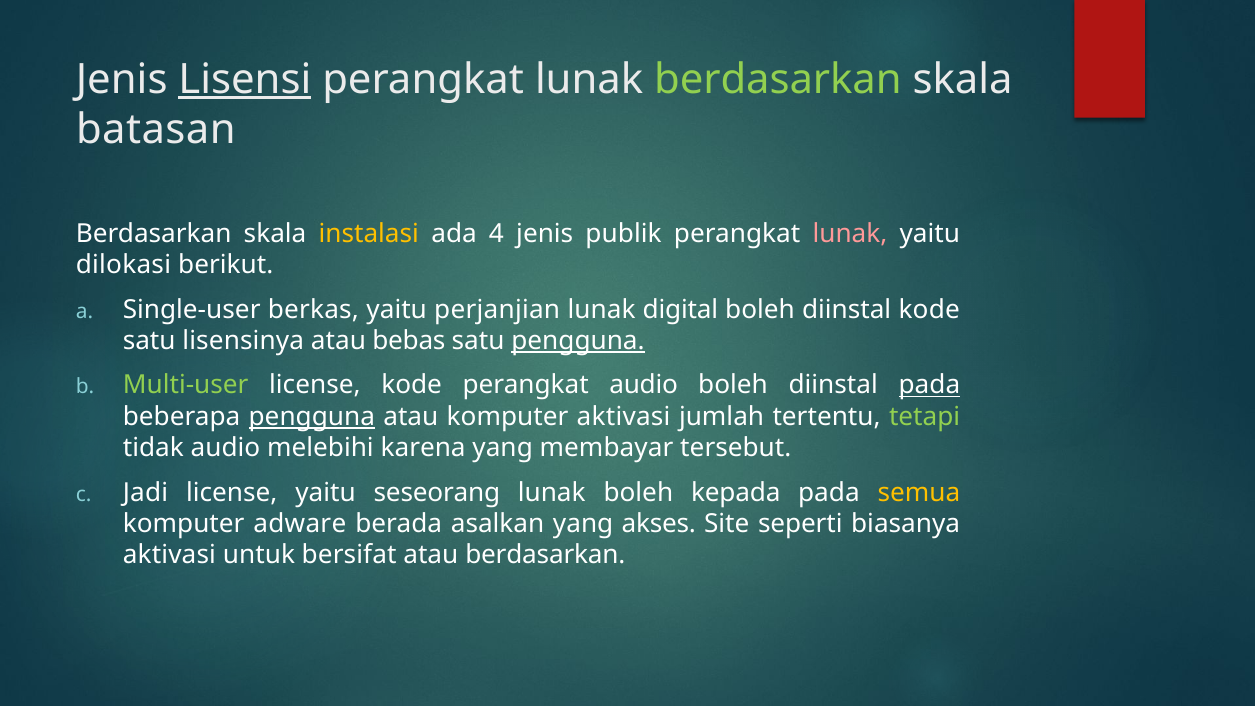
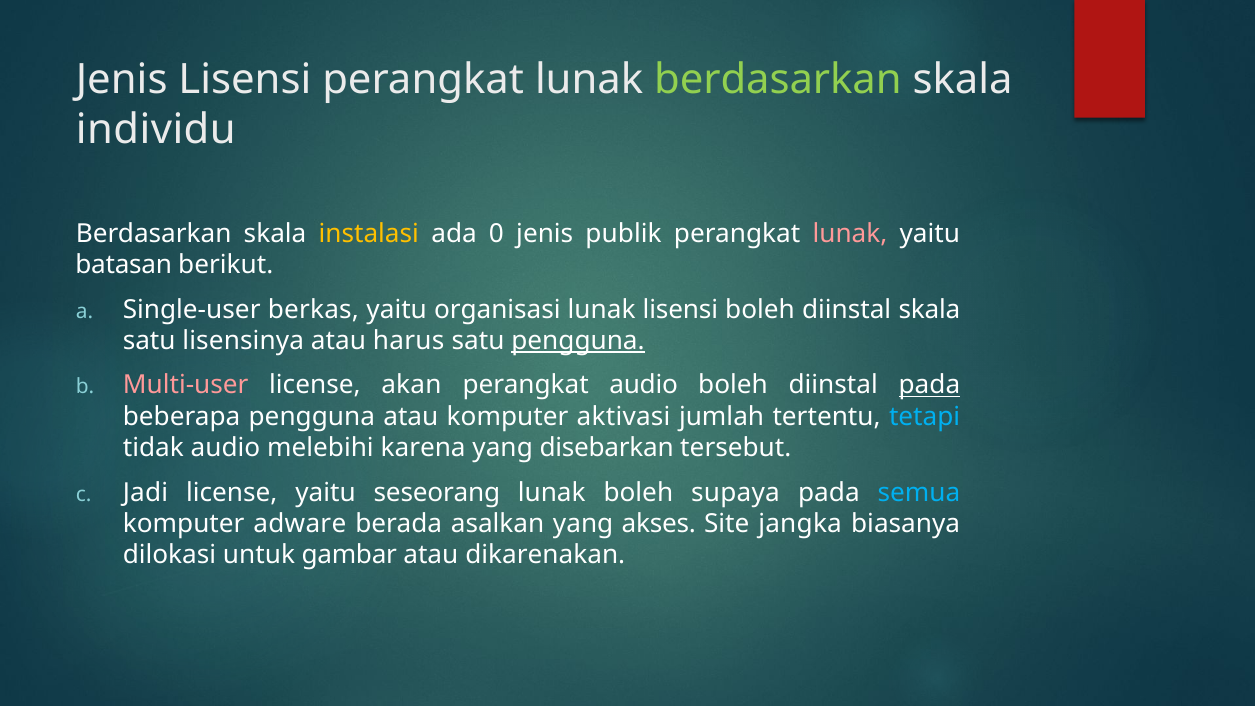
Lisensi at (245, 79) underline: present -> none
batasan: batasan -> individu
4: 4 -> 0
dilokasi: dilokasi -> batasan
perjanjian: perjanjian -> organisasi
lunak digital: digital -> lisensi
diinstal kode: kode -> skala
bebas: bebas -> harus
Multi-user colour: light green -> pink
license kode: kode -> akan
pengguna at (312, 417) underline: present -> none
tetapi colour: light green -> light blue
membayar: membayar -> disebarkan
kepada: kepada -> supaya
semua colour: yellow -> light blue
seperti: seperti -> jangka
aktivasi at (169, 555): aktivasi -> dilokasi
bersifat: bersifat -> gambar
atau berdasarkan: berdasarkan -> dikarenakan
